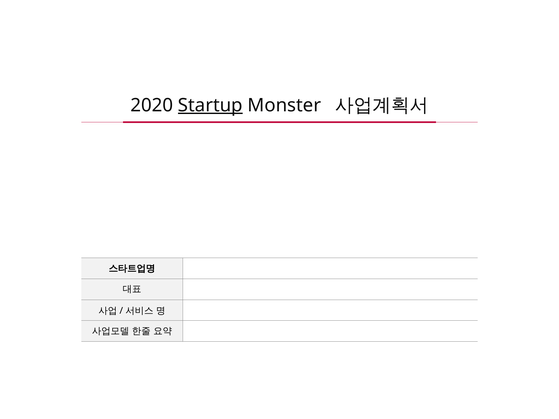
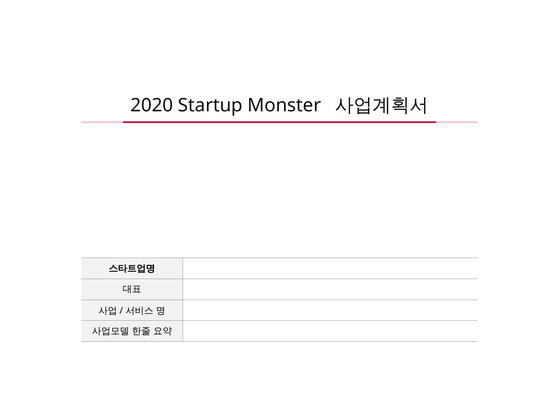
Startup underline: present -> none
